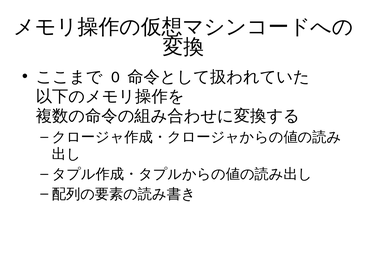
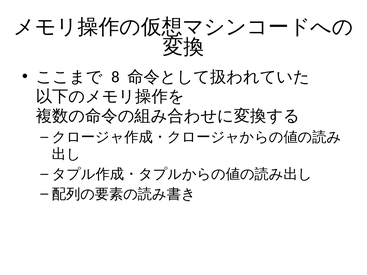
0: 0 -> 8
